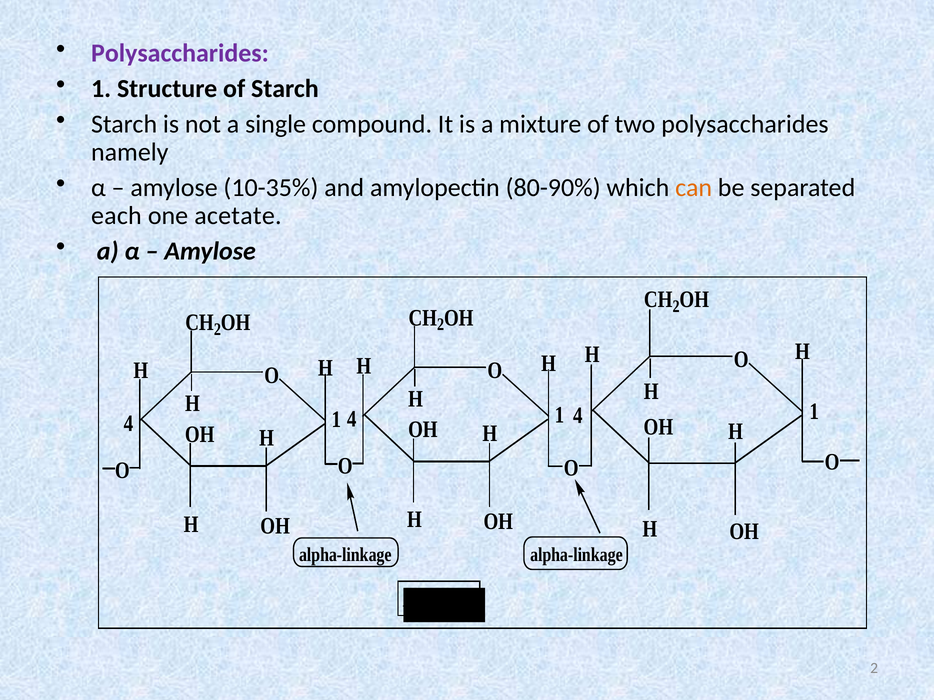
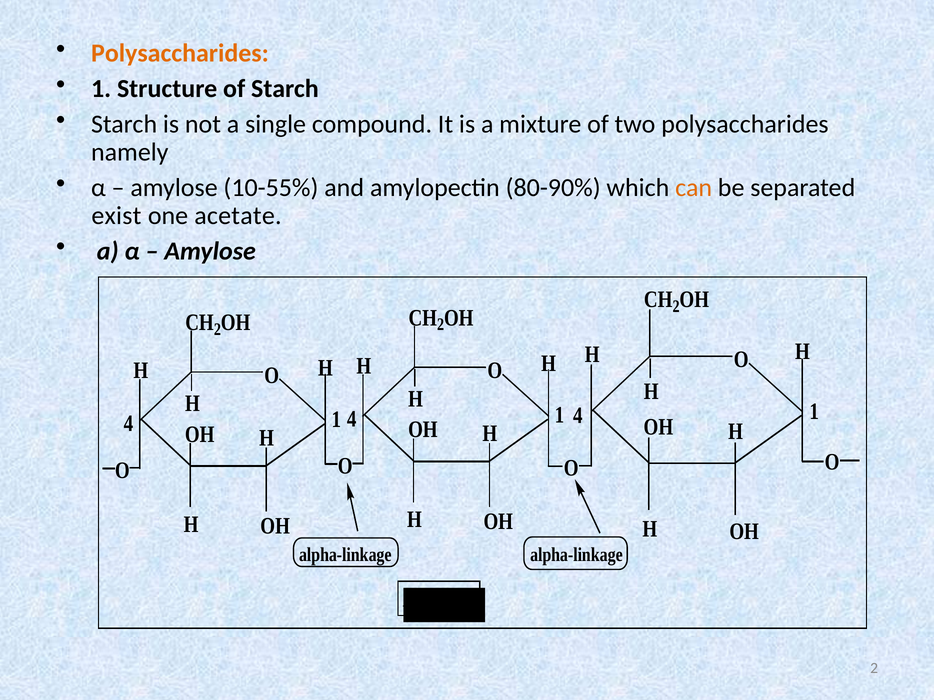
Polysaccharides at (180, 53) colour: purple -> orange
10-35%: 10-35% -> 10-55%
each: each -> exist
